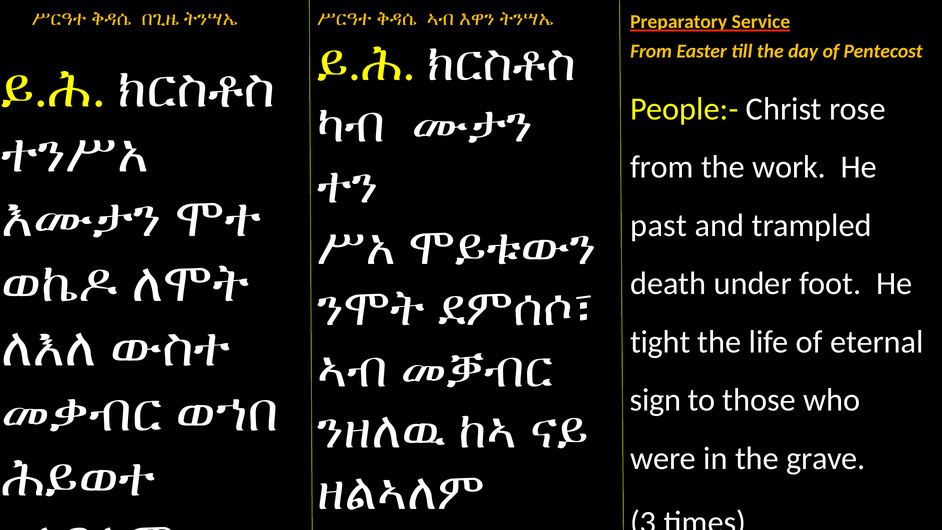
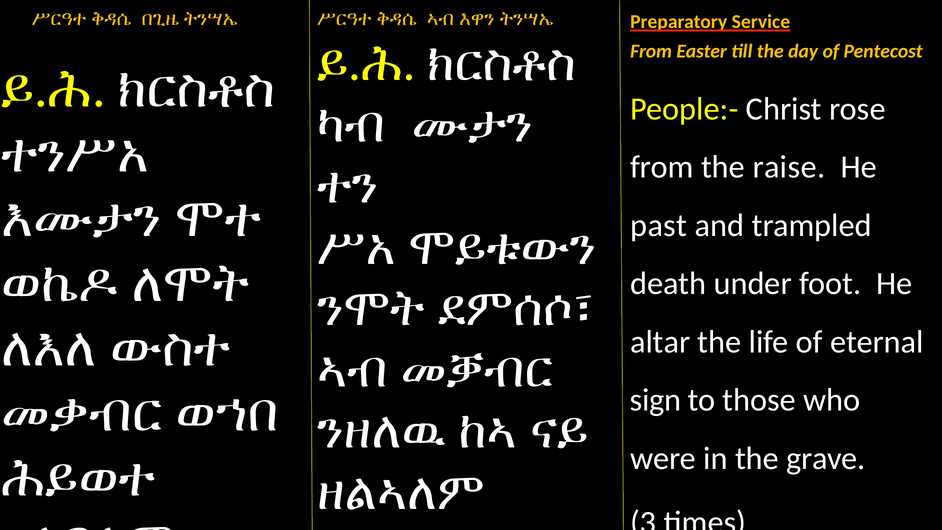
work: work -> raise
tight: tight -> altar
